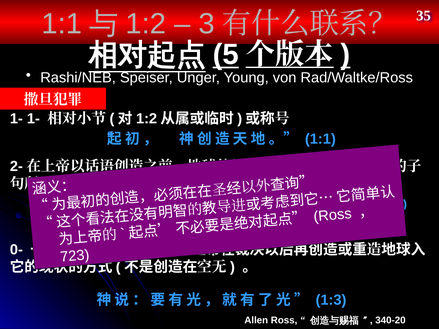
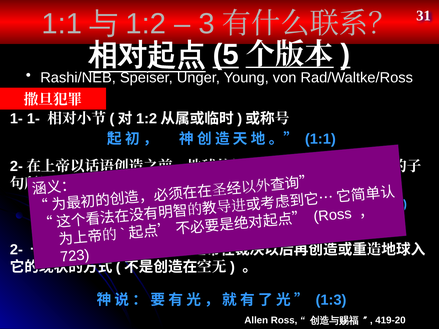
35: 35 -> 31
0-: 0- -> 2-
340-20: 340-20 -> 419-20
